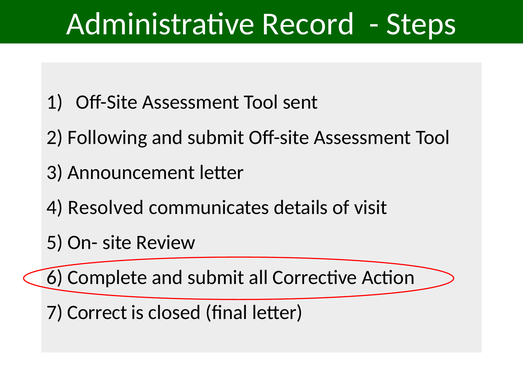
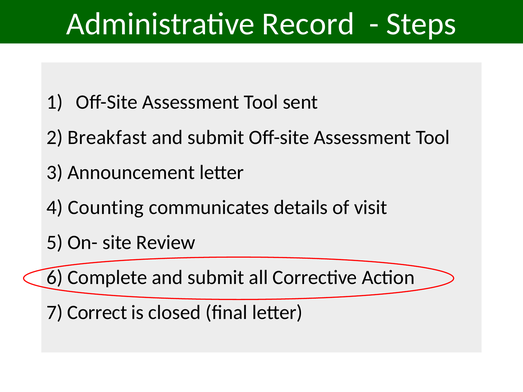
Following: Following -> Breakfast
Resolved: Resolved -> Counting
